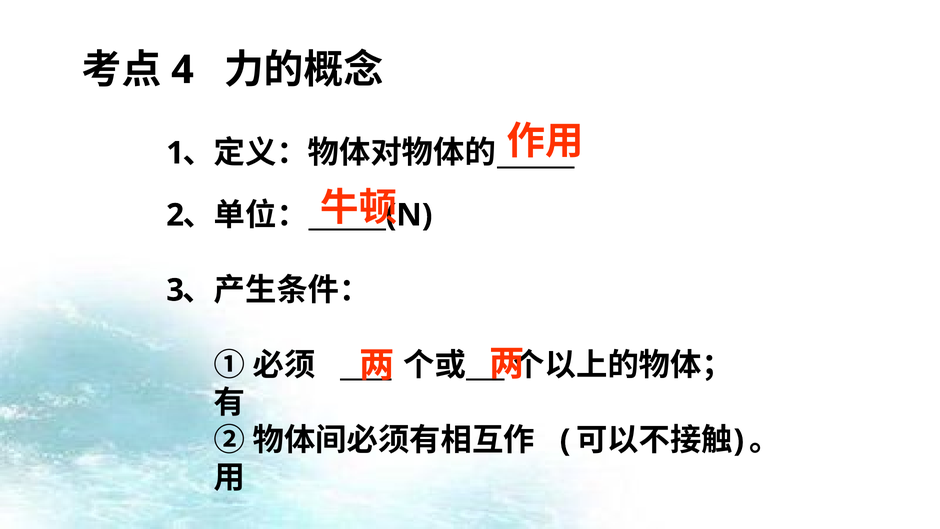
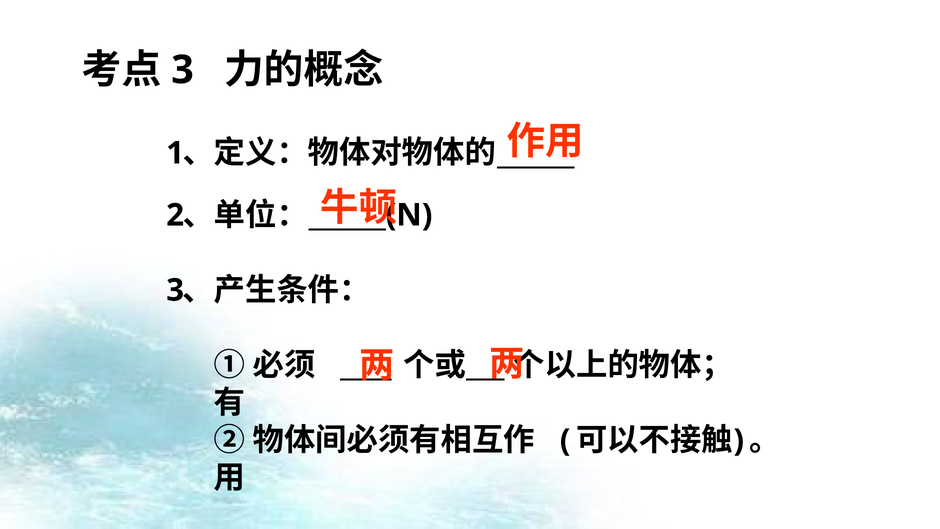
4 at (183, 70): 4 -> 3
